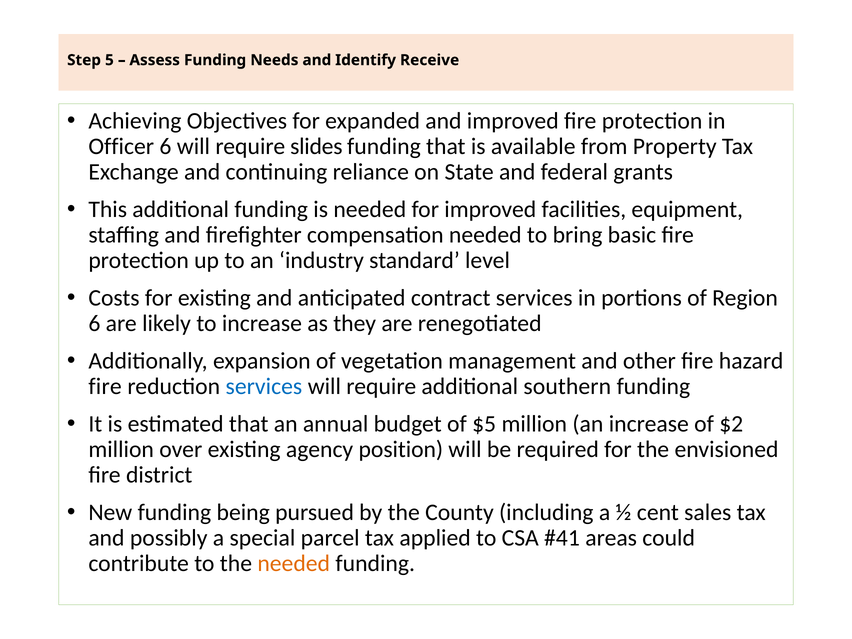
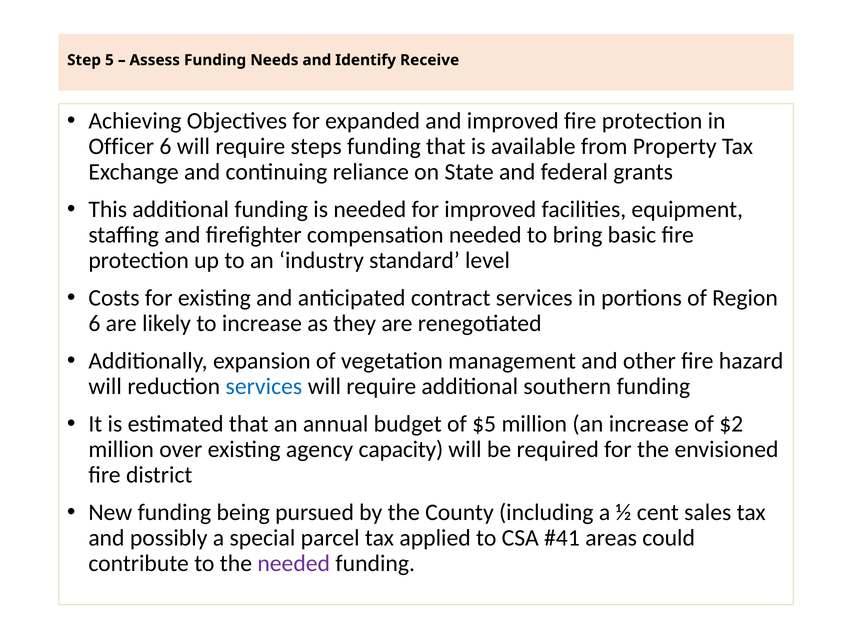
slides: slides -> steps
fire at (105, 386): fire -> will
position: position -> capacity
needed at (294, 563) colour: orange -> purple
